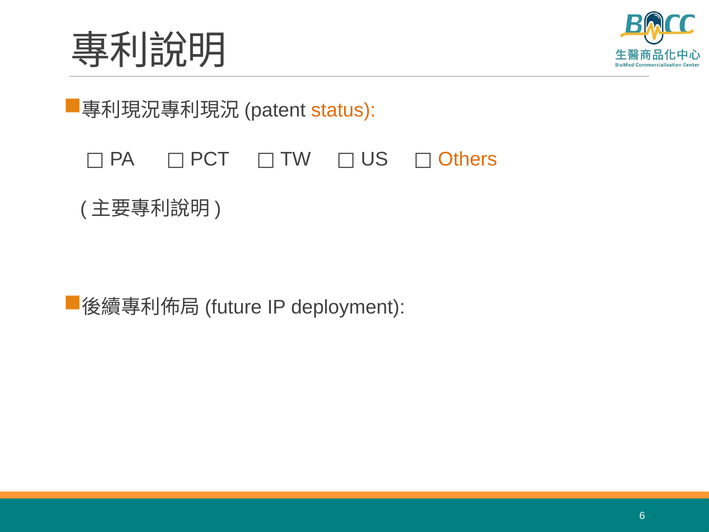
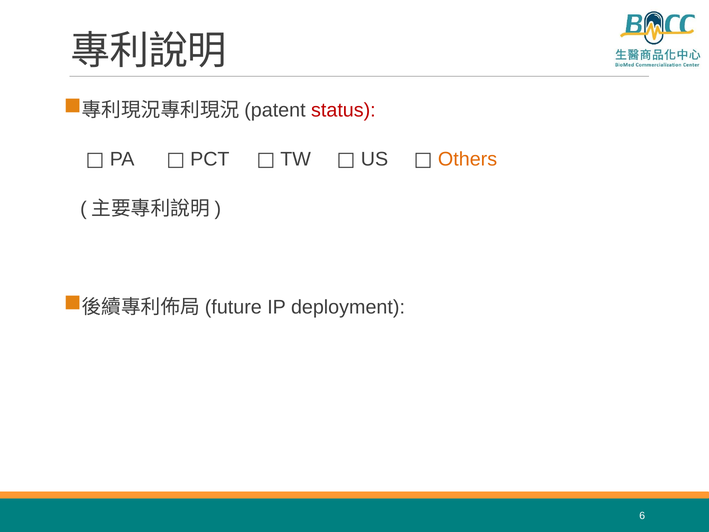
status colour: orange -> red
